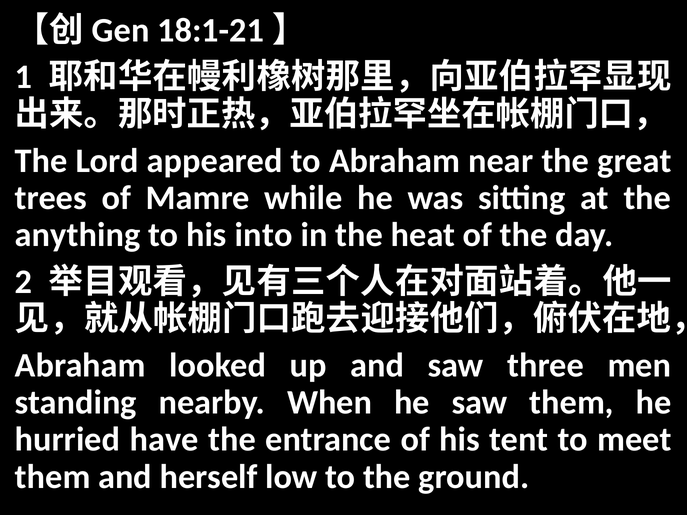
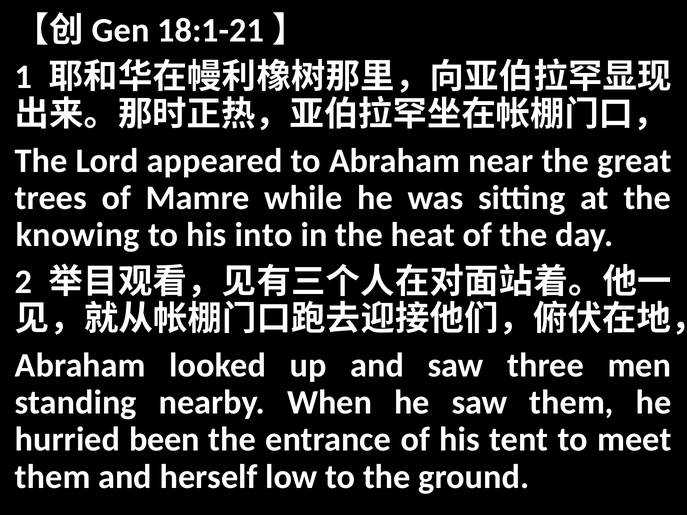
anything: anything -> knowing
have: have -> been
